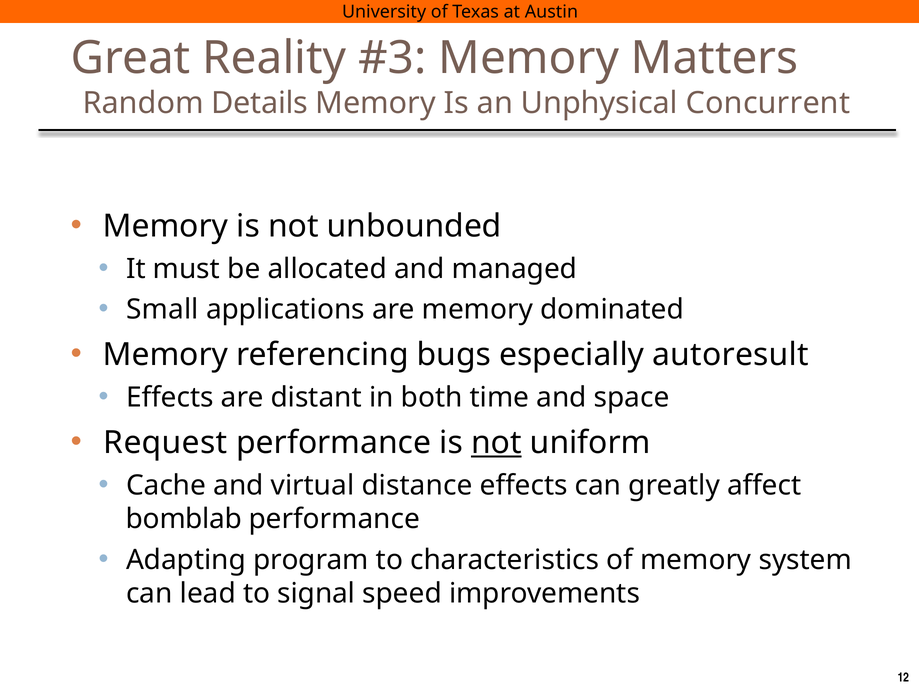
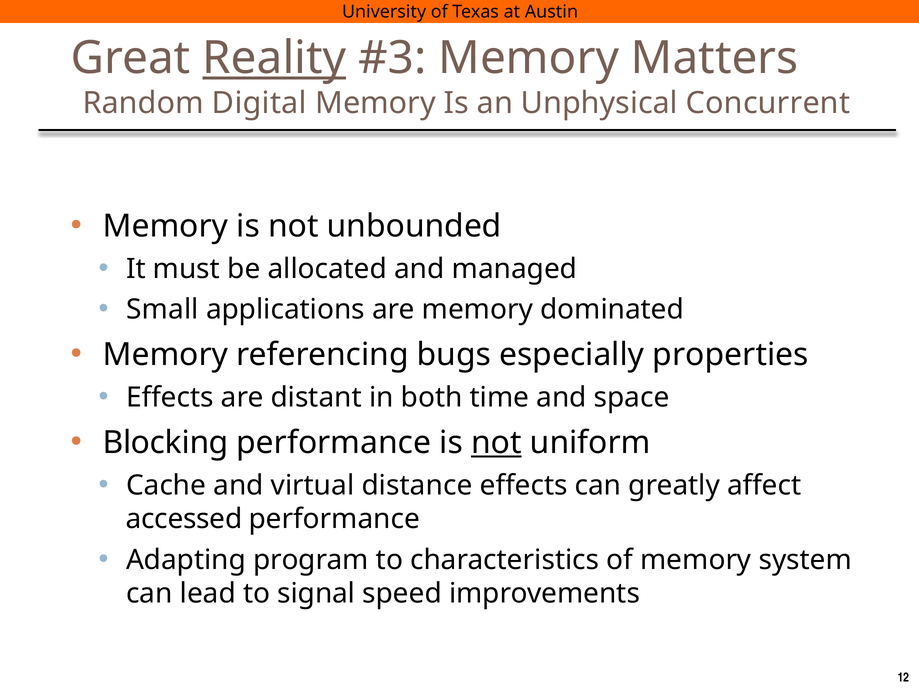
Reality underline: none -> present
Details: Details -> Digital
autoresult: autoresult -> properties
Request: Request -> Blocking
bomblab: bomblab -> accessed
